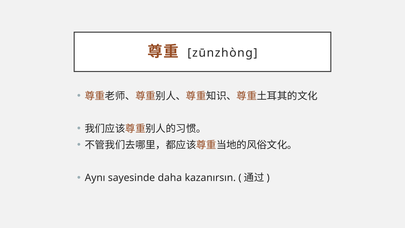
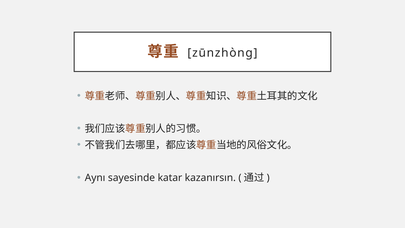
daha: daha -> katar
